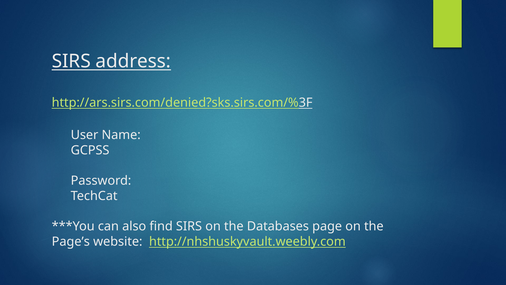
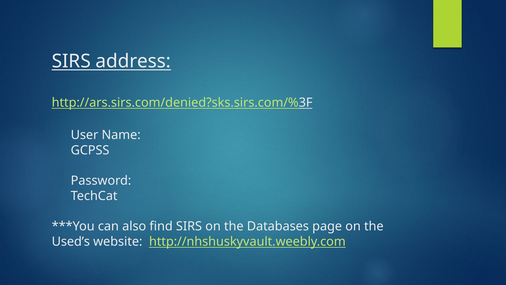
Page’s: Page’s -> Used’s
